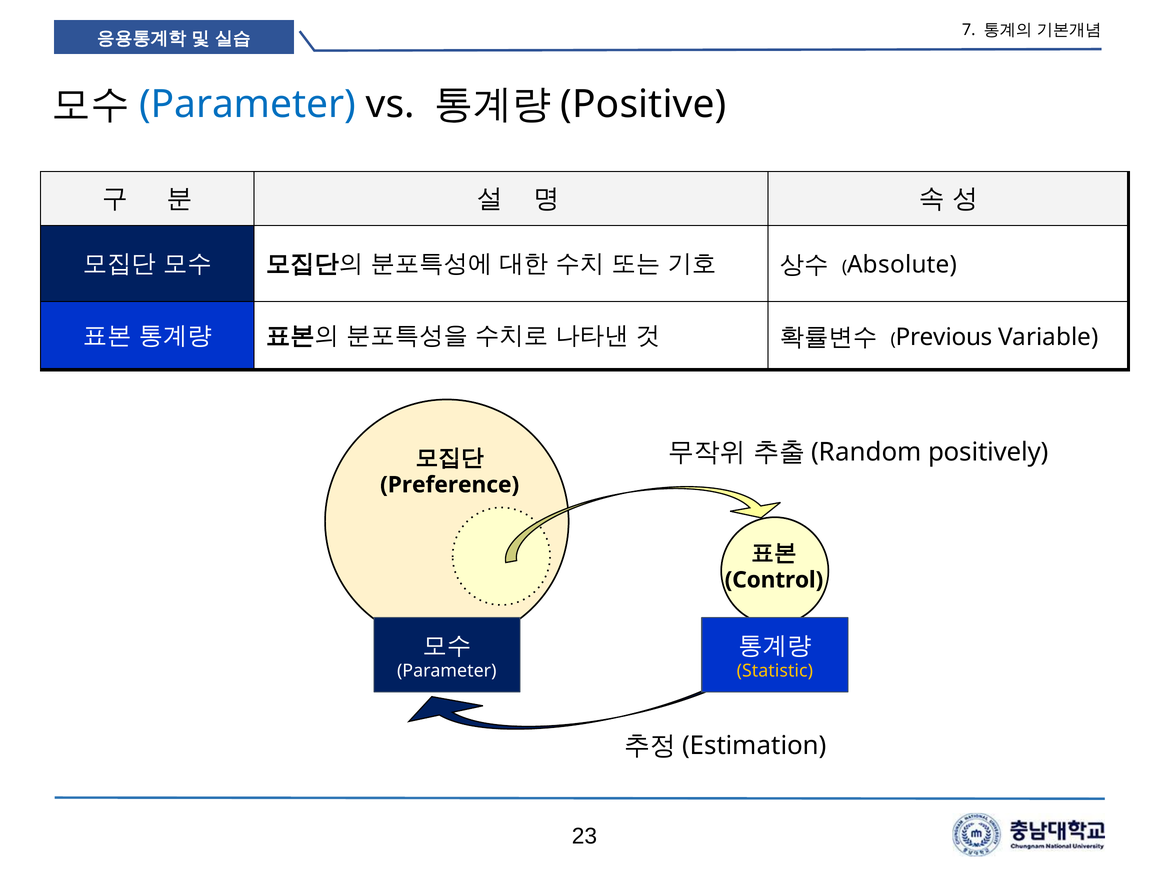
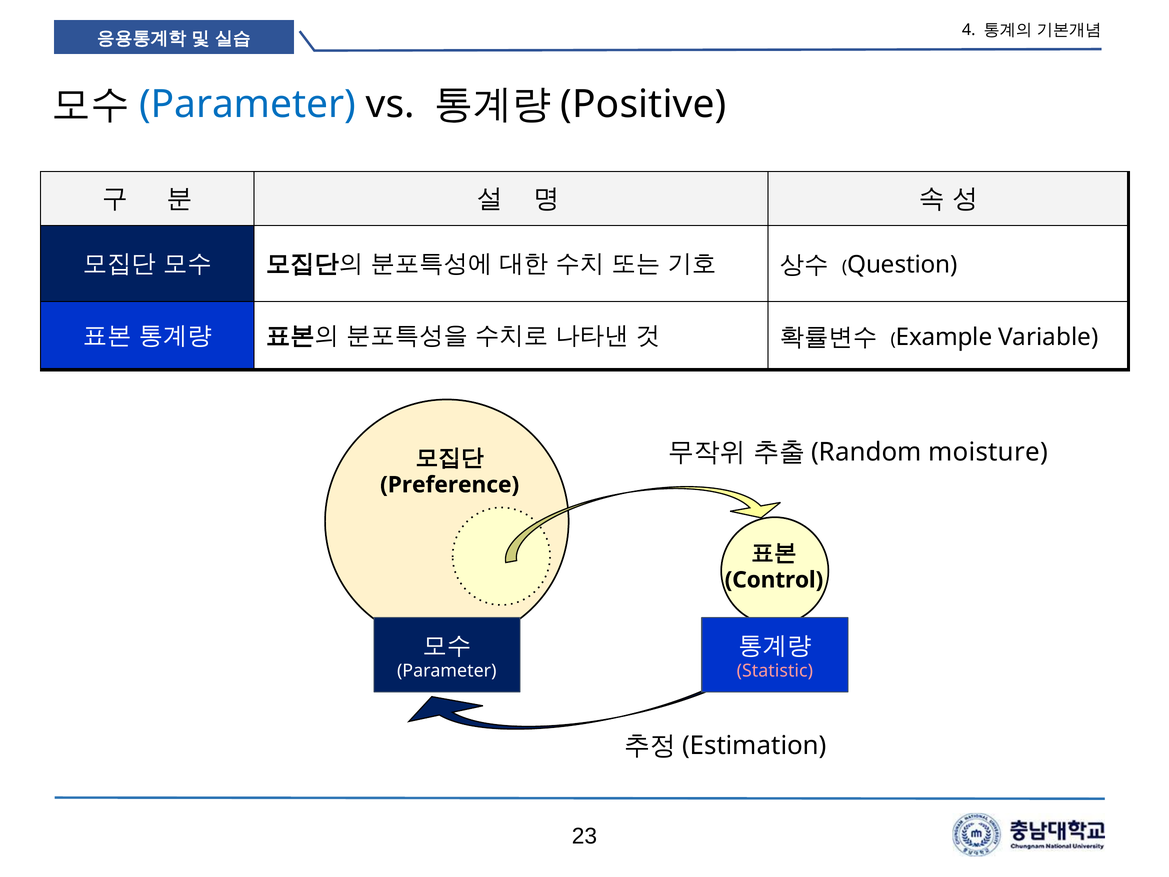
7: 7 -> 4
Absolute: Absolute -> Question
Previous: Previous -> Example
positively: positively -> moisture
Statistic colour: yellow -> pink
